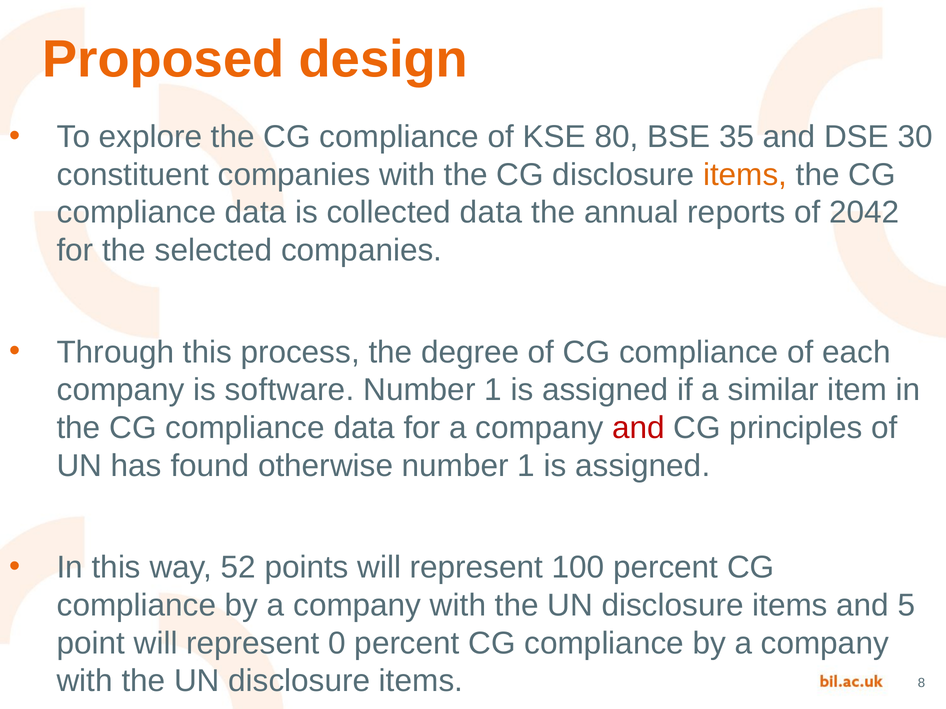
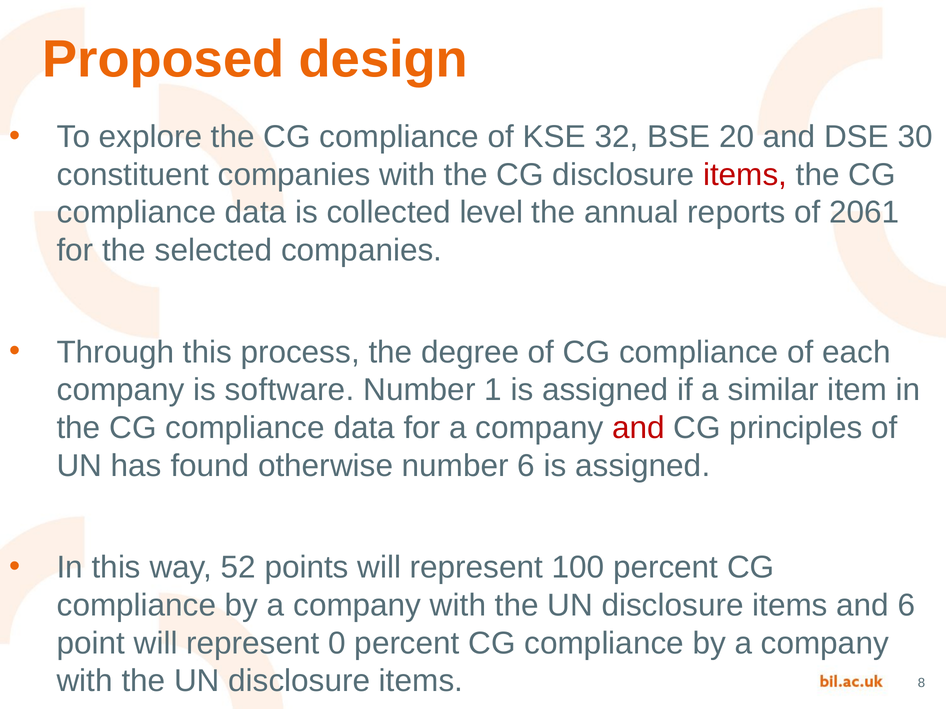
80: 80 -> 32
35: 35 -> 20
items at (745, 175) colour: orange -> red
collected data: data -> level
2042: 2042 -> 2061
otherwise number 1: 1 -> 6
and 5: 5 -> 6
